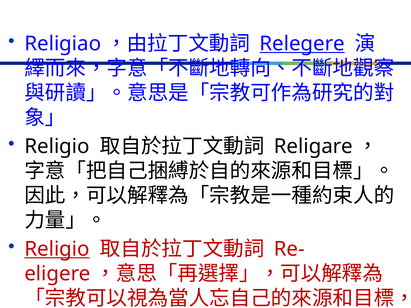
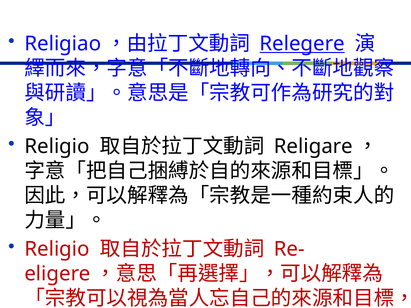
Religio at (57, 249) underline: present -> none
